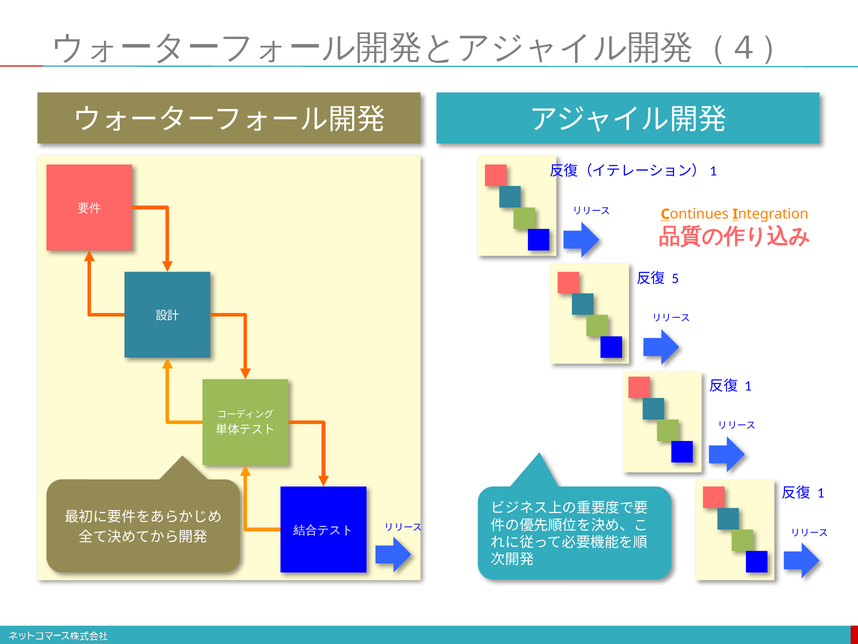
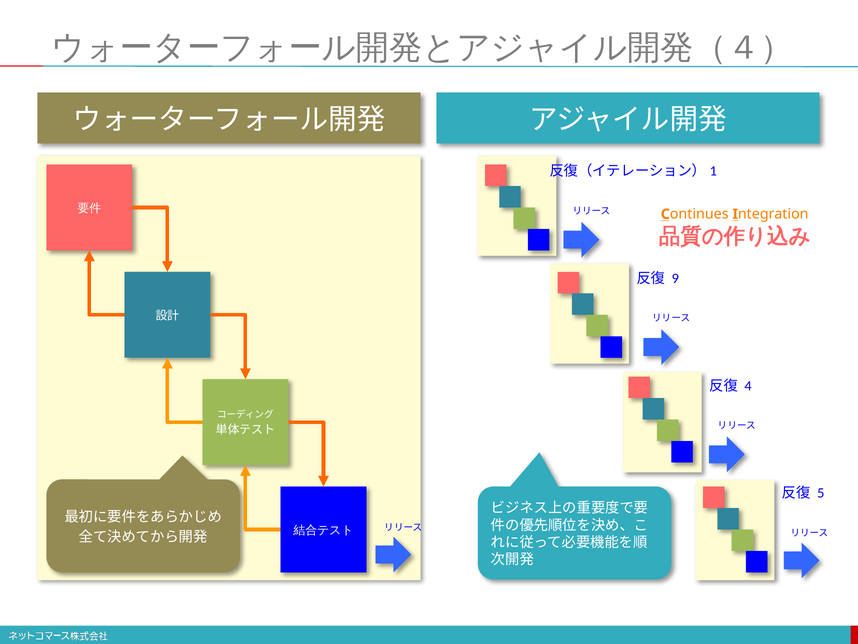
5: 5 -> 9
1 at (748, 386): 1 -> 4
1 at (821, 493): 1 -> 5
